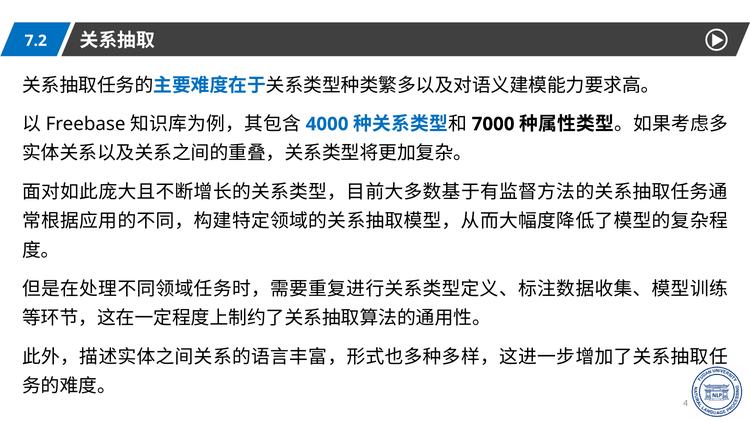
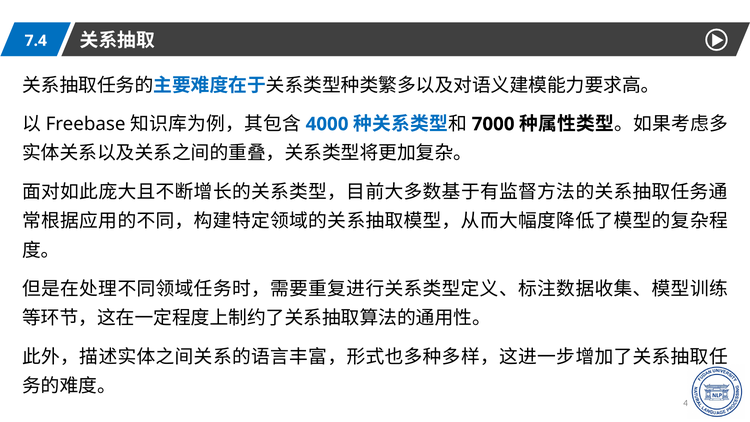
7.2: 7.2 -> 7.4
